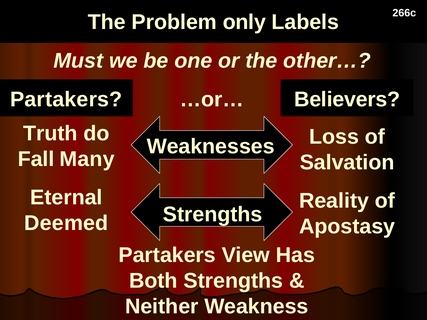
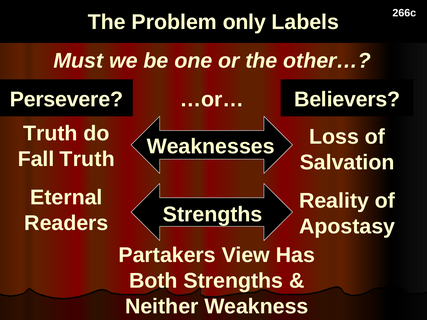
Partakers at (66, 99): Partakers -> Persevere
Fall Many: Many -> Truth
Deemed: Deemed -> Readers
